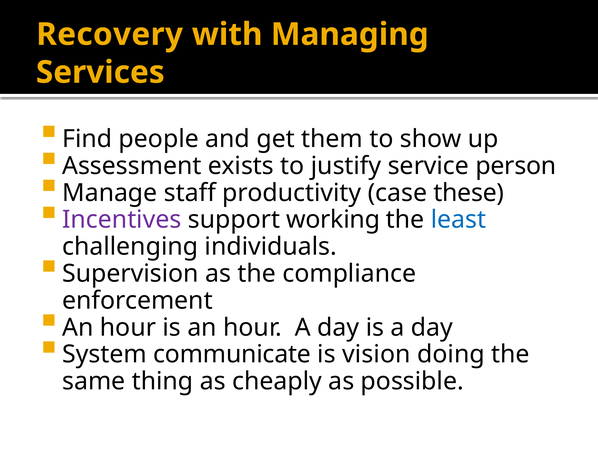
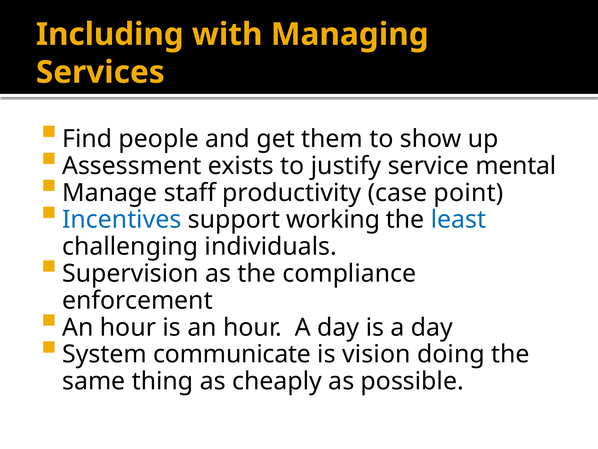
Recovery: Recovery -> Including
person: person -> mental
these: these -> point
Incentives colour: purple -> blue
